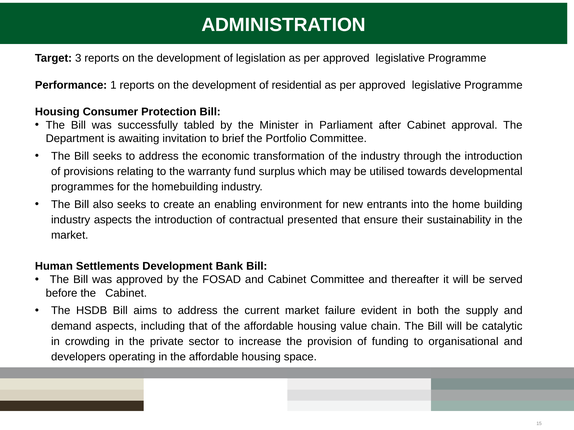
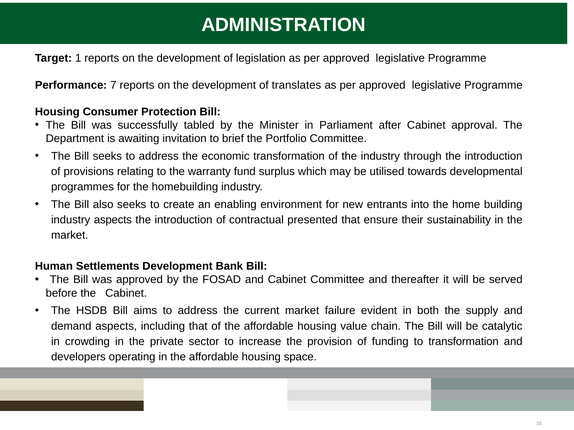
3: 3 -> 1
1: 1 -> 7
residential: residential -> translates
to organisational: organisational -> transformation
